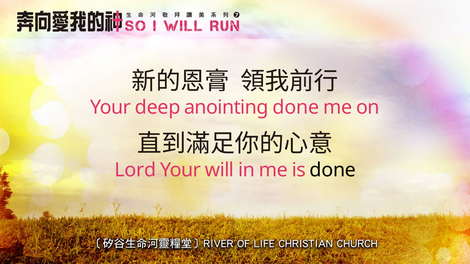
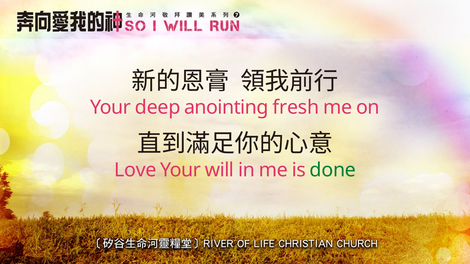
anointing done: done -> fresh
Lord: Lord -> Love
done at (333, 170) colour: black -> green
